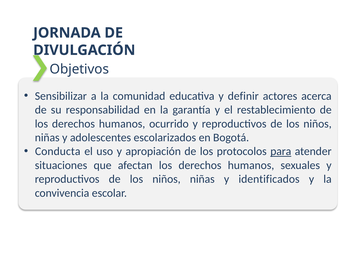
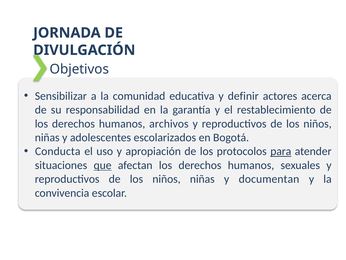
ocurrido: ocurrido -> archivos
que underline: none -> present
identificados: identificados -> documentan
